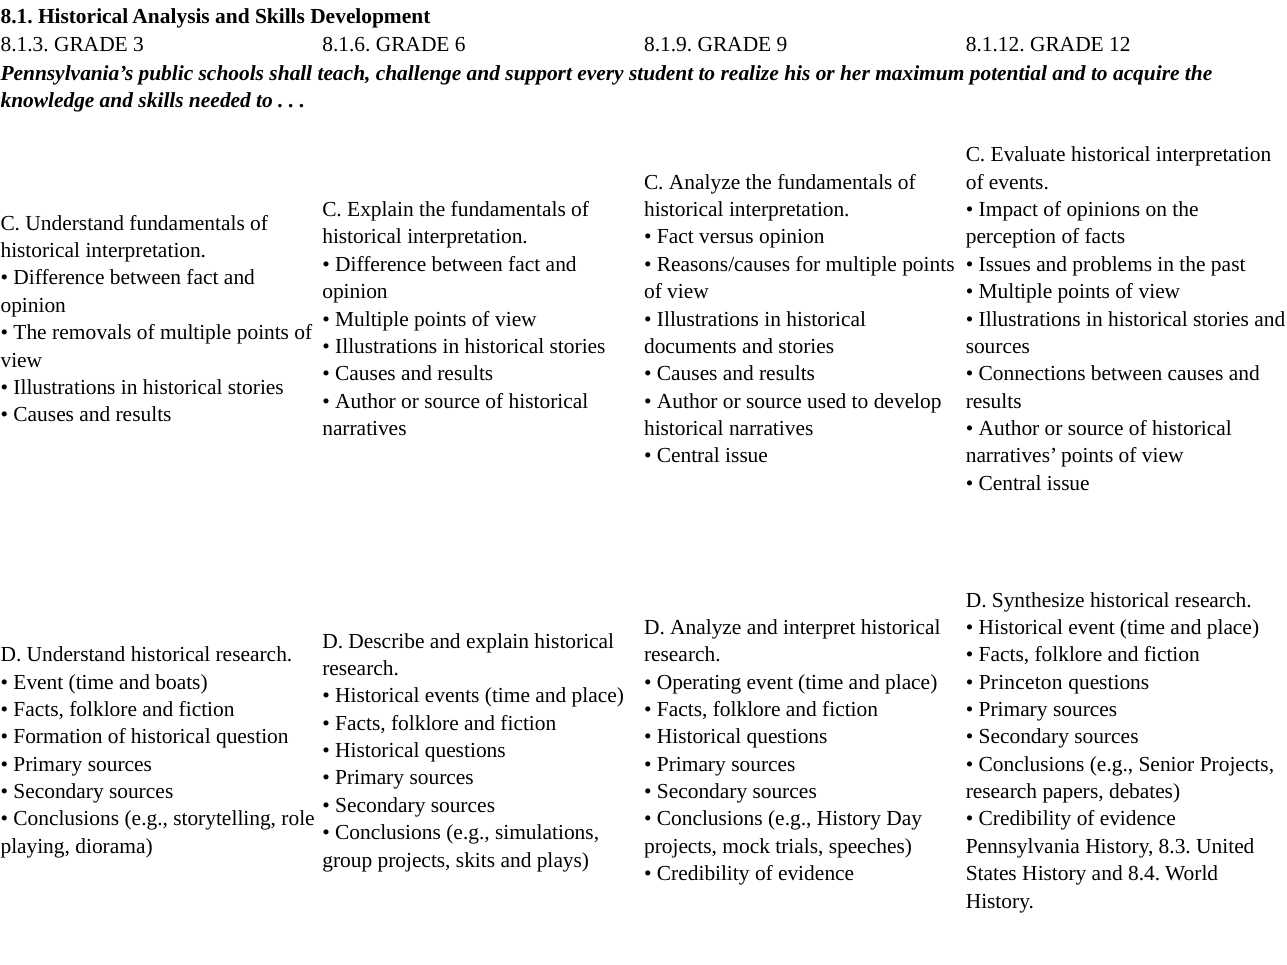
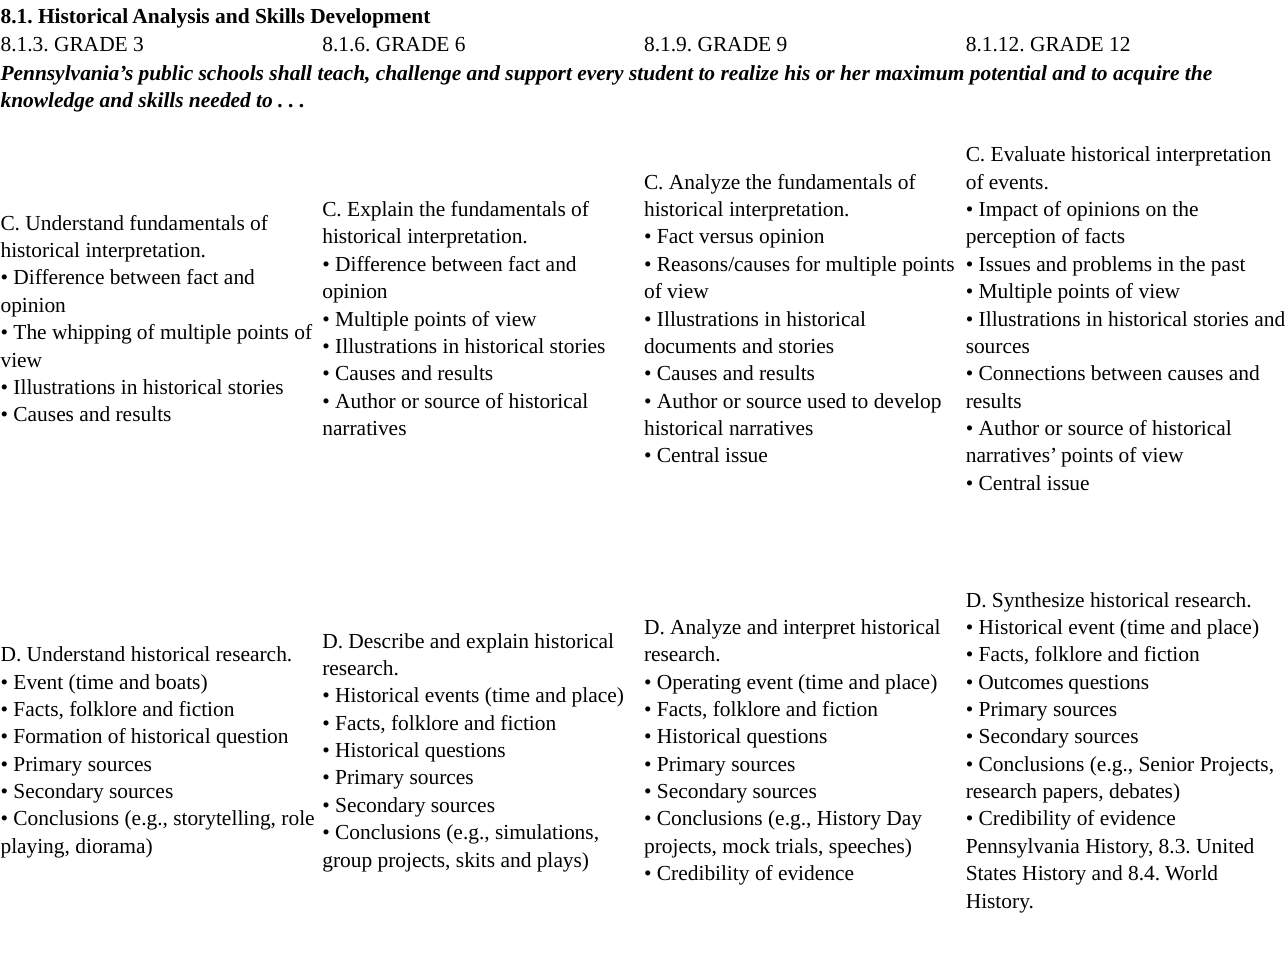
removals: removals -> whipping
Princeton: Princeton -> Outcomes
